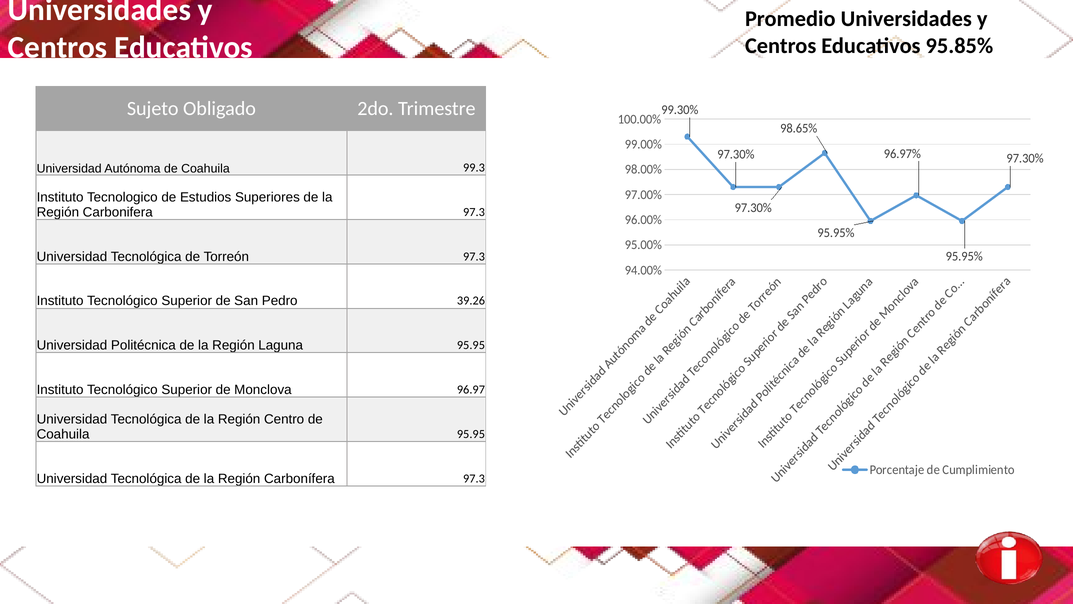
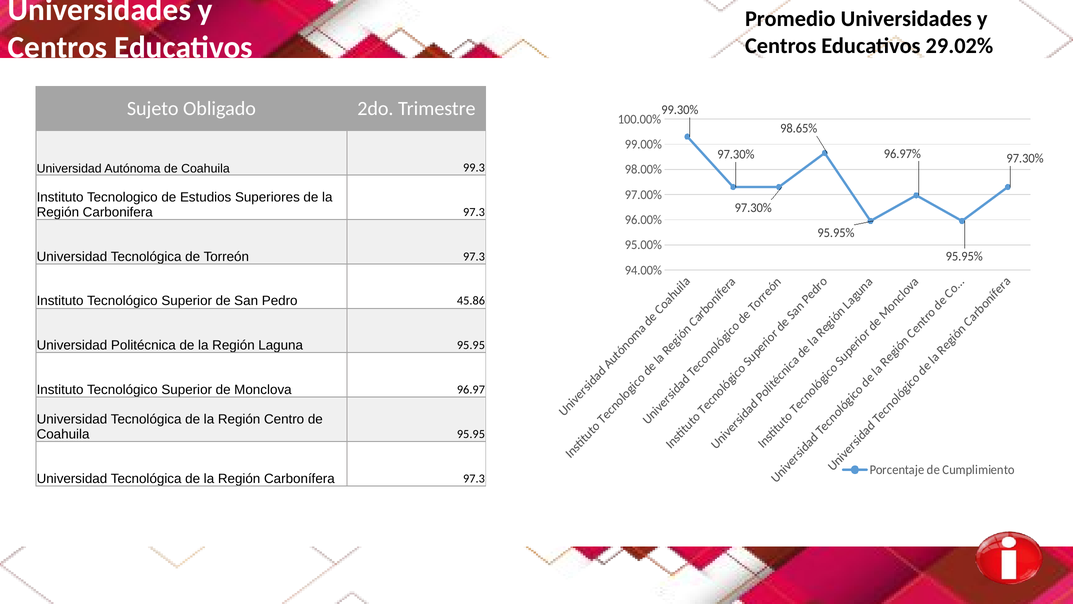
95.85%: 95.85% -> 29.02%
39.26: 39.26 -> 45.86
